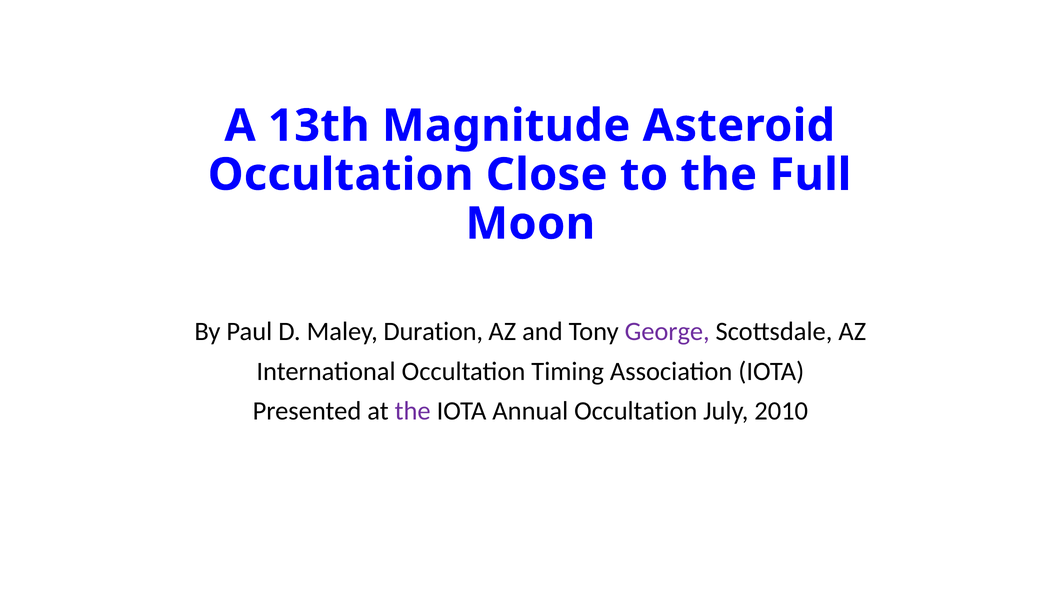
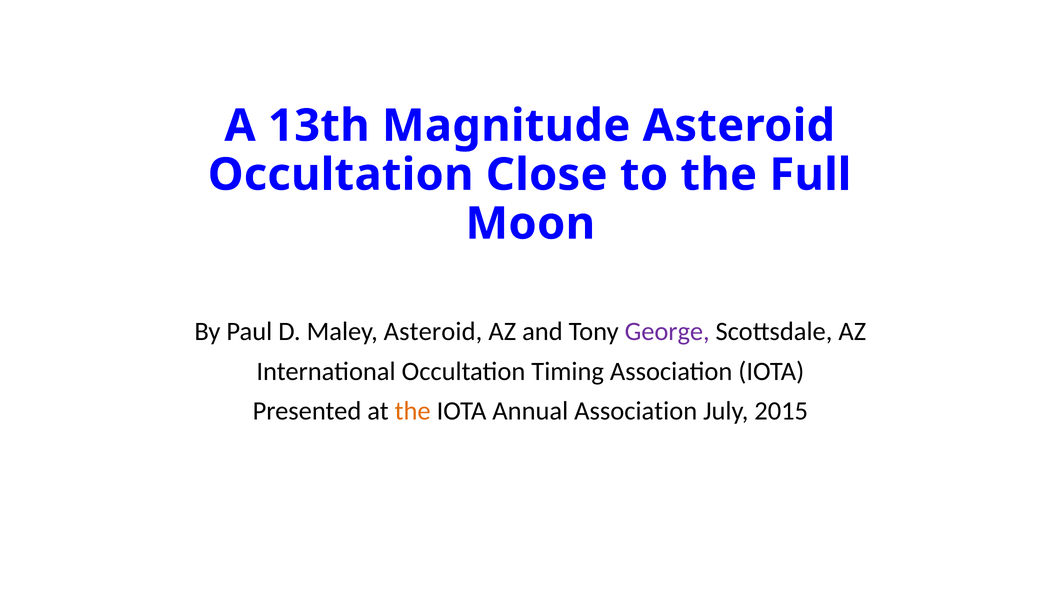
Maley Duration: Duration -> Asteroid
the at (413, 411) colour: purple -> orange
Annual Occultation: Occultation -> Association
2010: 2010 -> 2015
